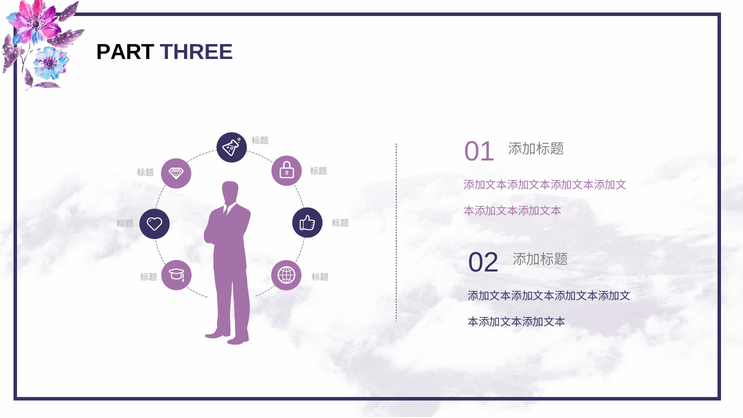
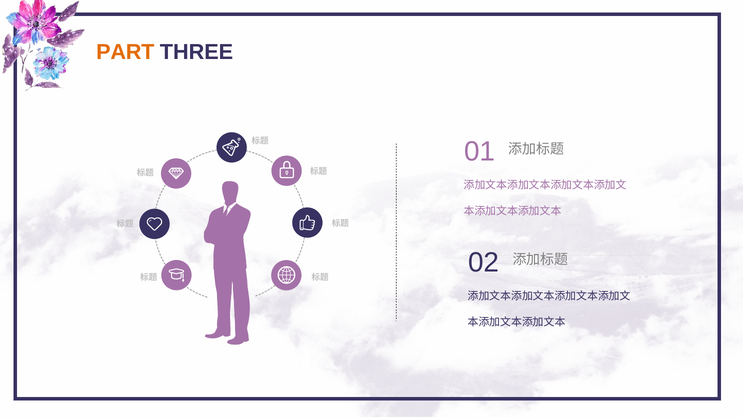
PART colour: black -> orange
